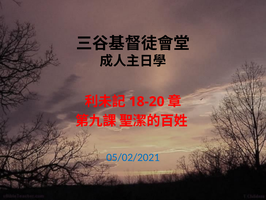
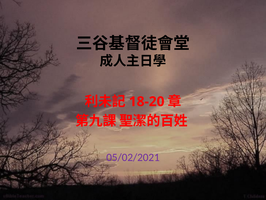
05/02/2021 colour: blue -> purple
